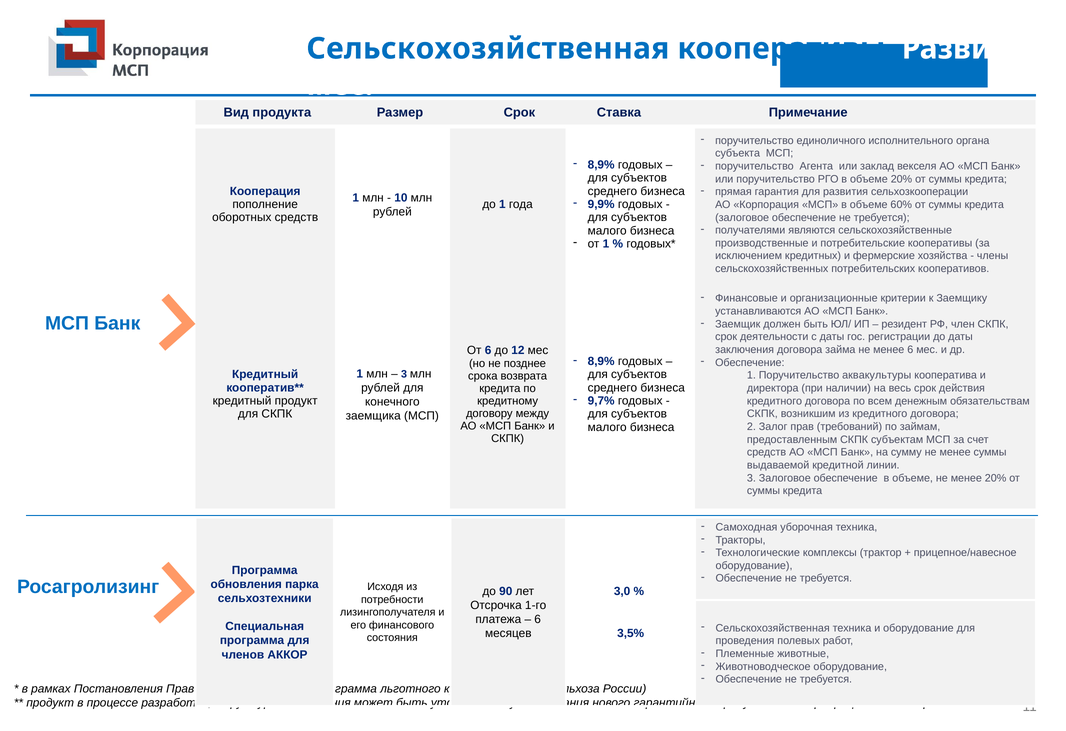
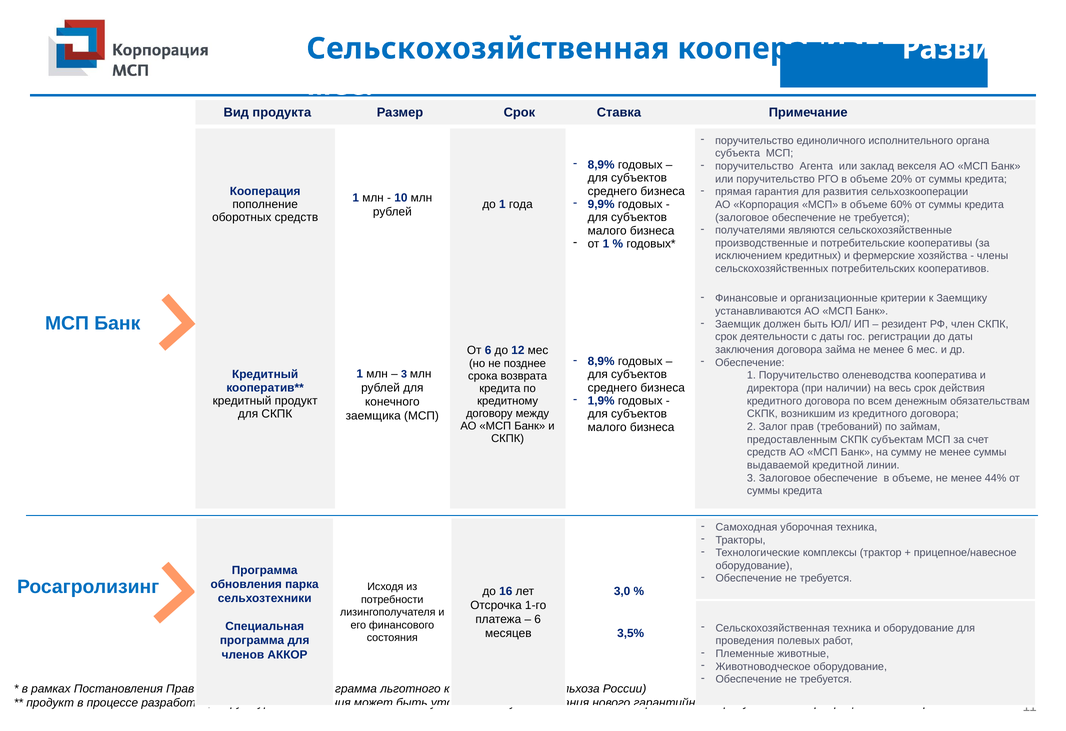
аквакультуры: аквакультуры -> оленеводства
9,7%: 9,7% -> 1,9%
менее 20%: 20% -> 44%
90: 90 -> 16
